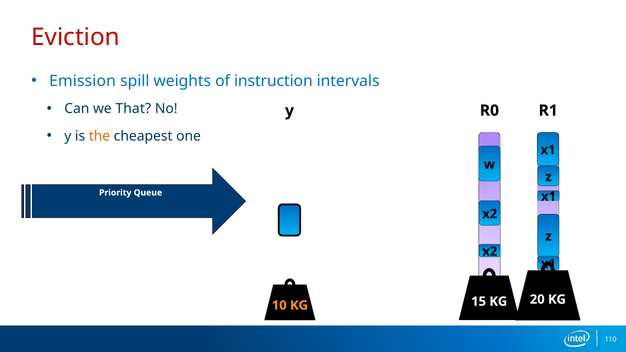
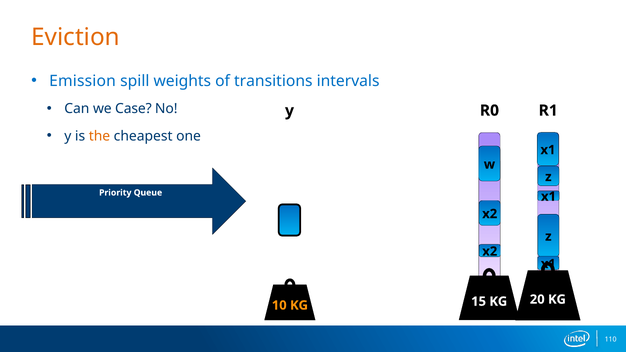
Eviction colour: red -> orange
instruction: instruction -> transitions
That: That -> Case
